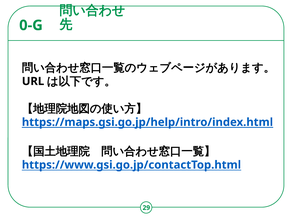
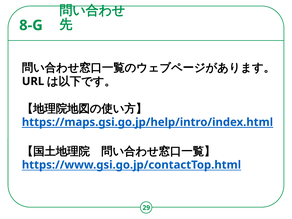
0-G: 0-G -> 8-G
